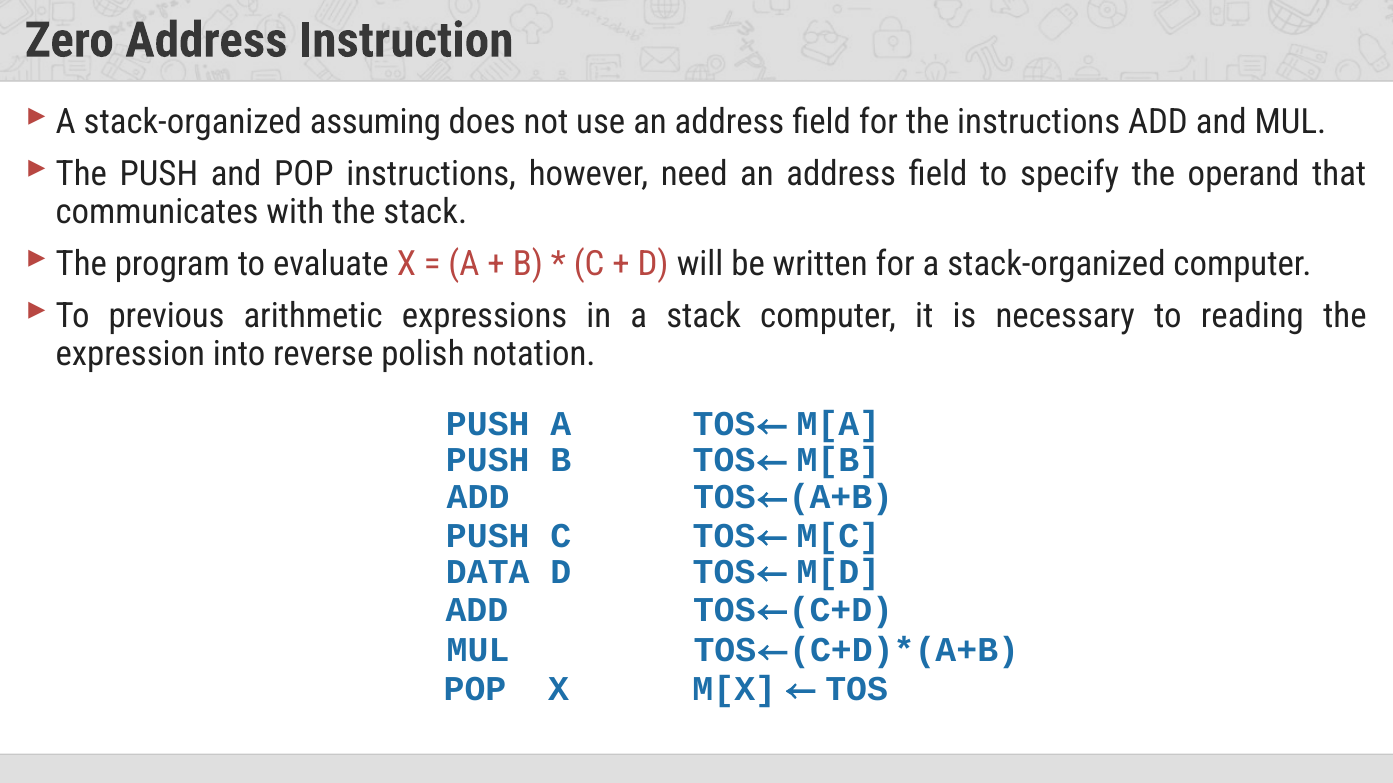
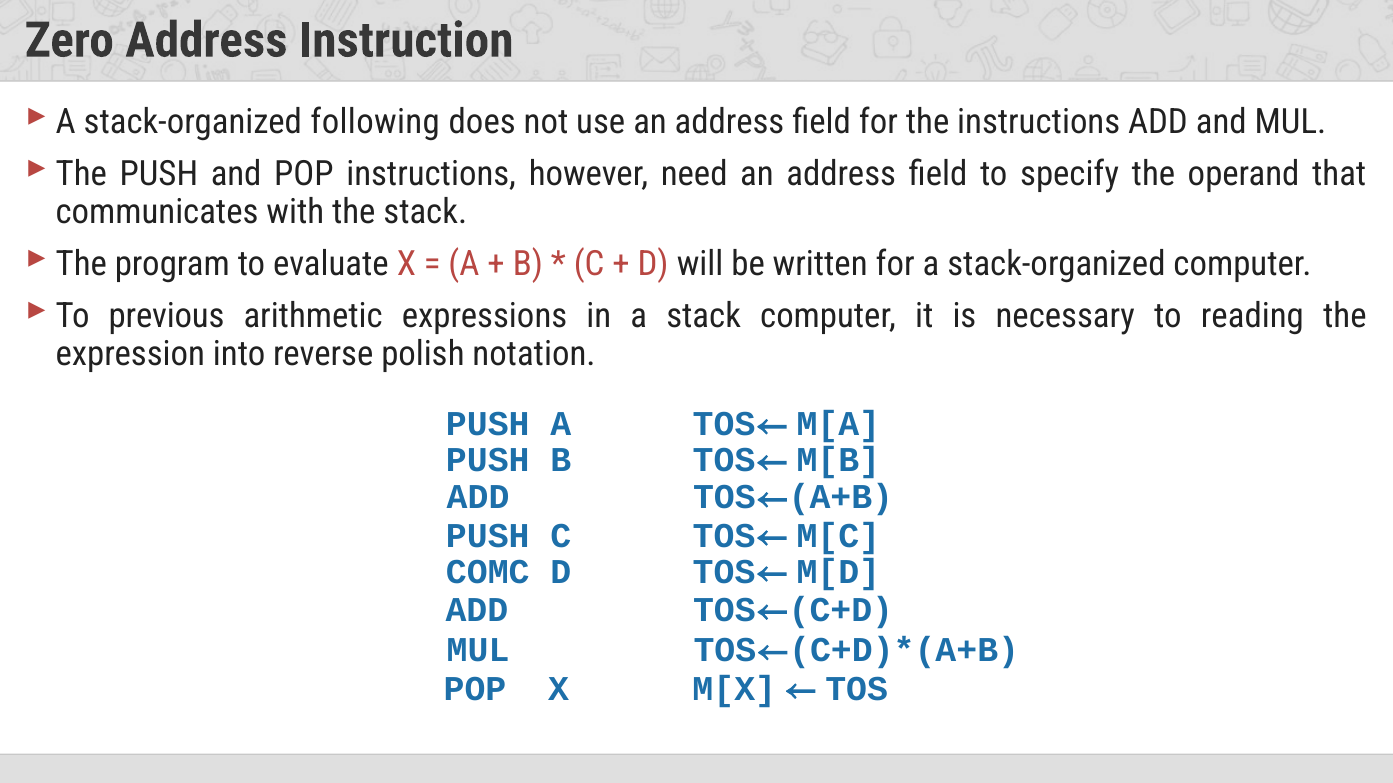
assuming: assuming -> following
DATA: DATA -> COMC
